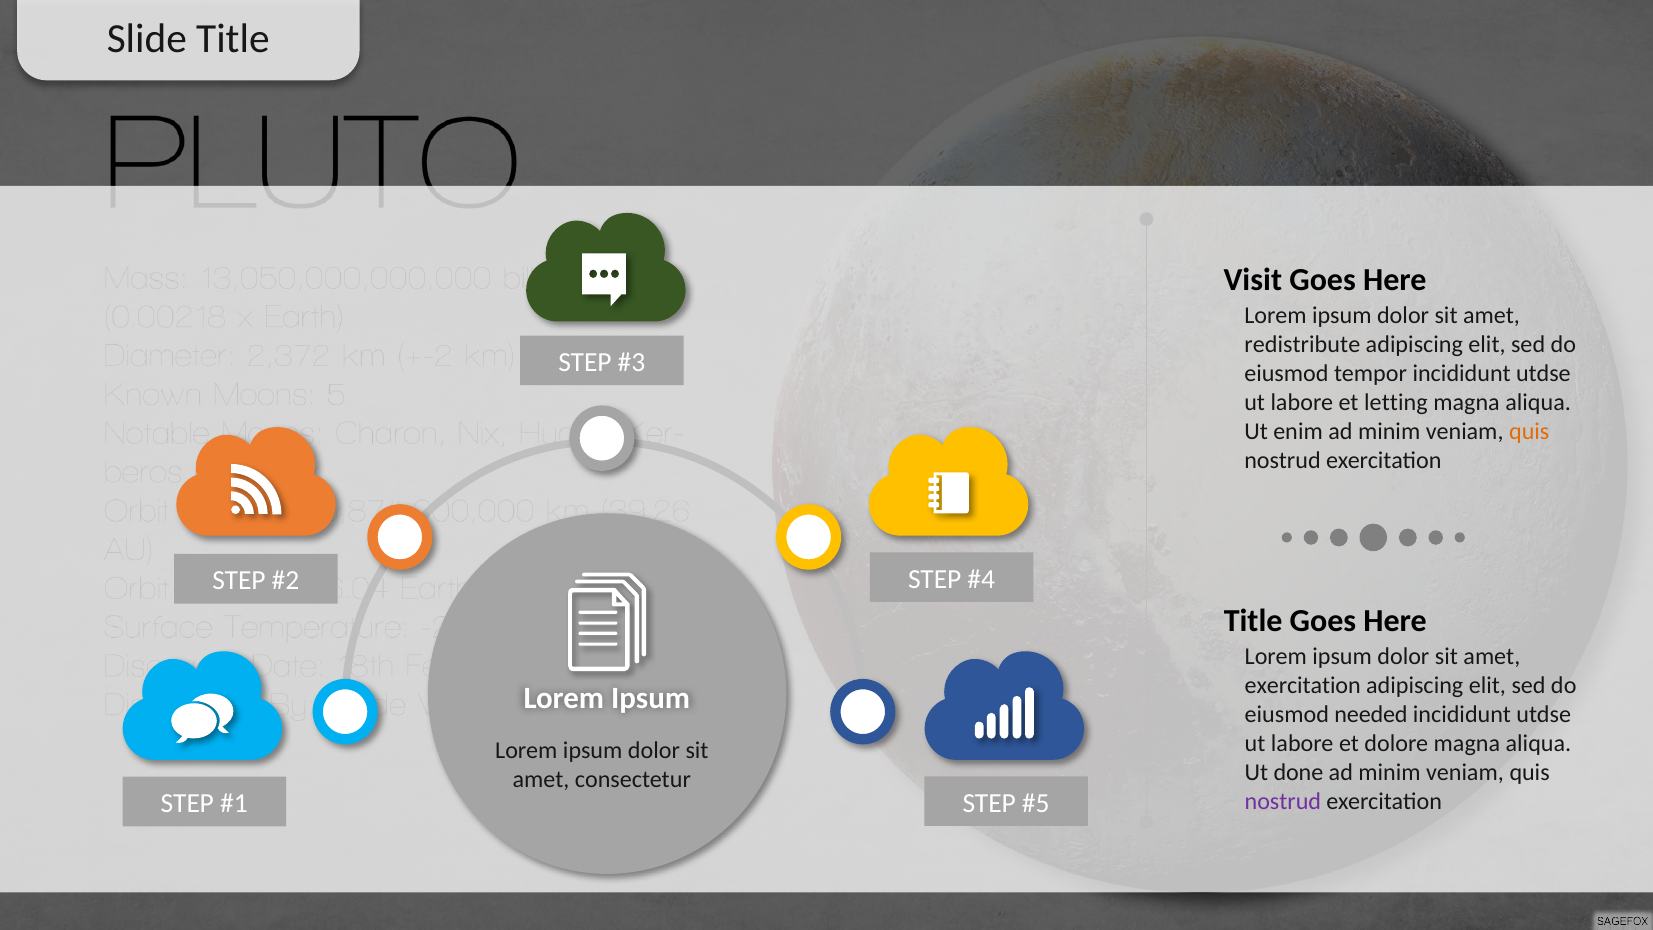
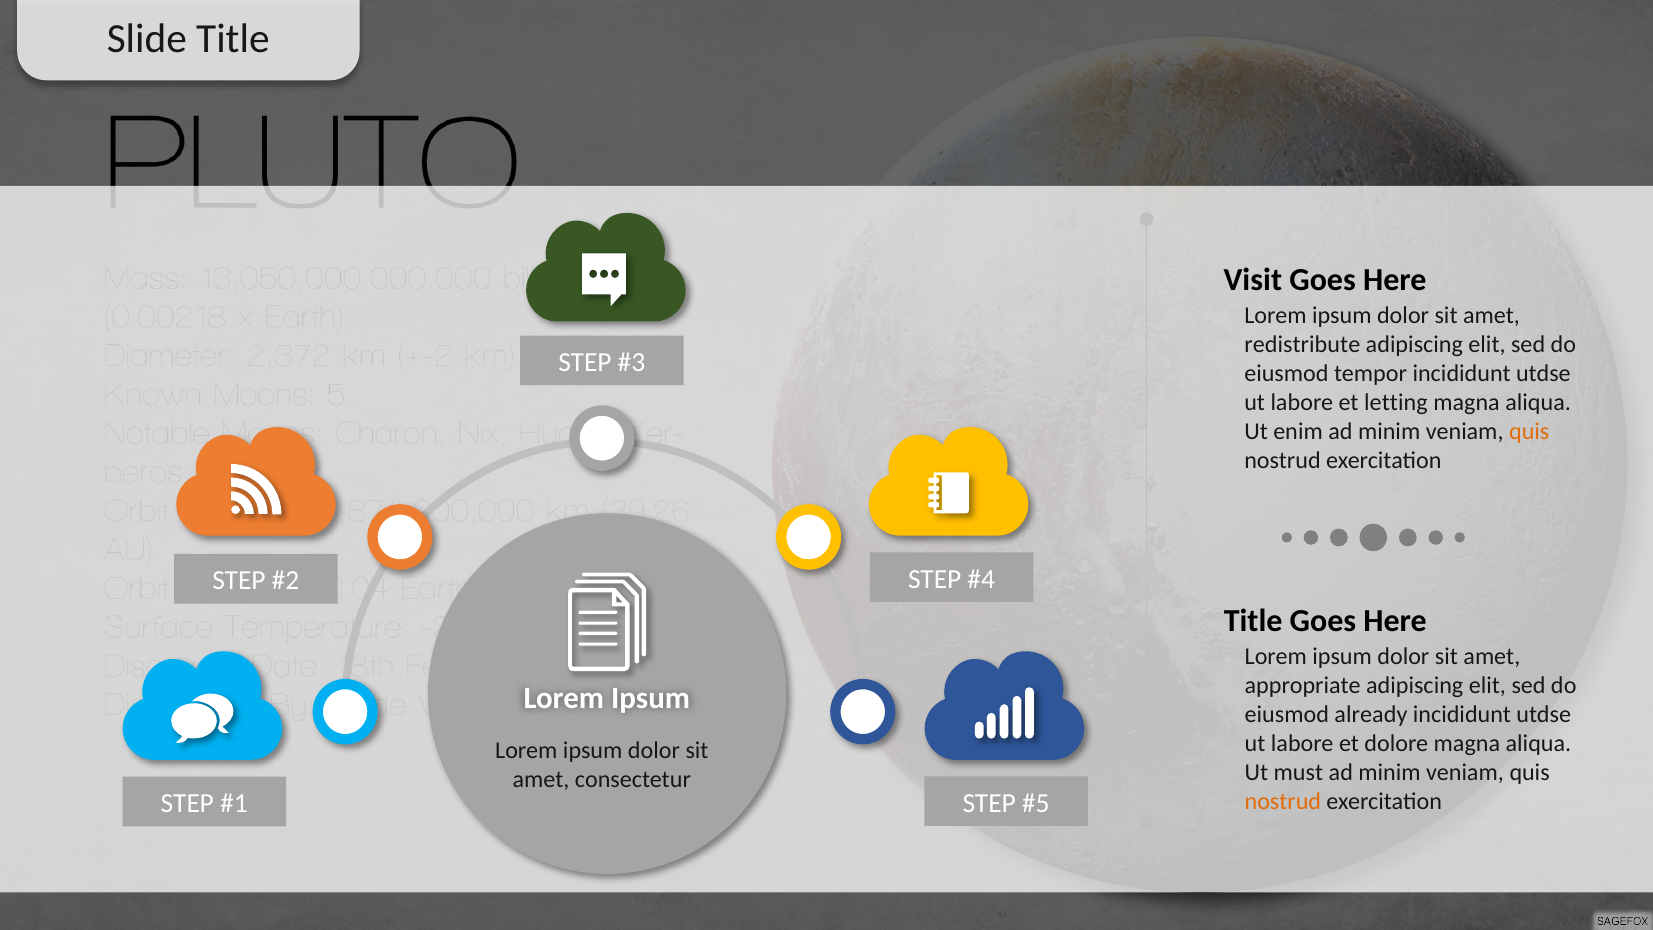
exercitation at (1303, 686): exercitation -> appropriate
needed: needed -> already
done: done -> must
nostrud at (1283, 802) colour: purple -> orange
